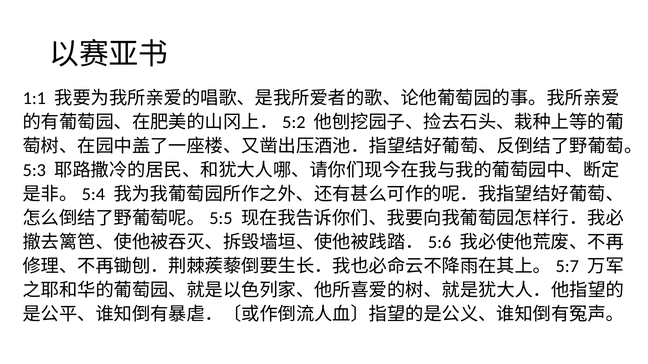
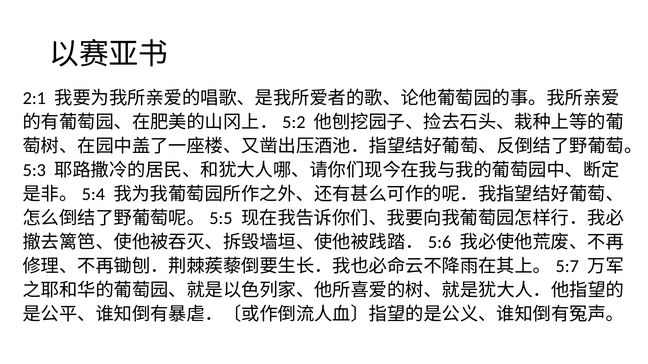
1:1: 1:1 -> 2:1
